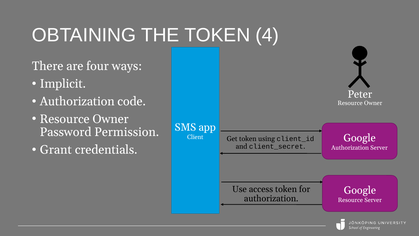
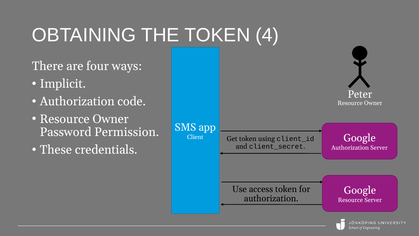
Grant: Grant -> These
